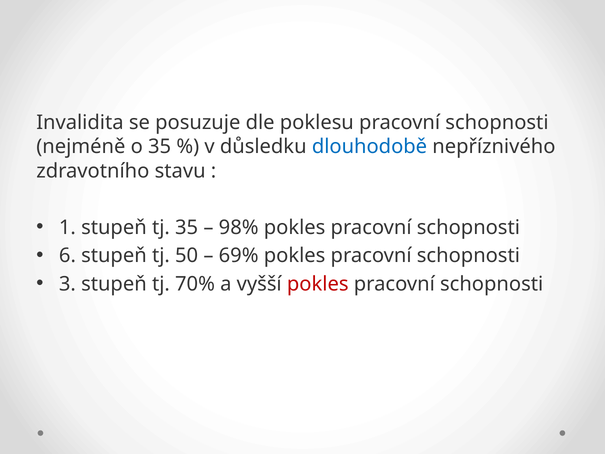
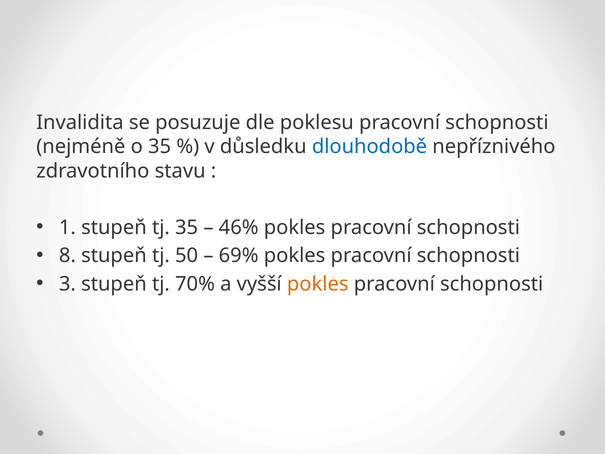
98%: 98% -> 46%
6: 6 -> 8
pokles at (318, 284) colour: red -> orange
